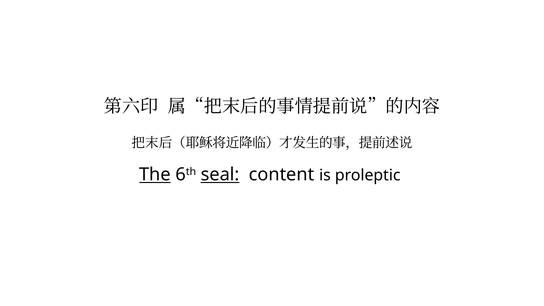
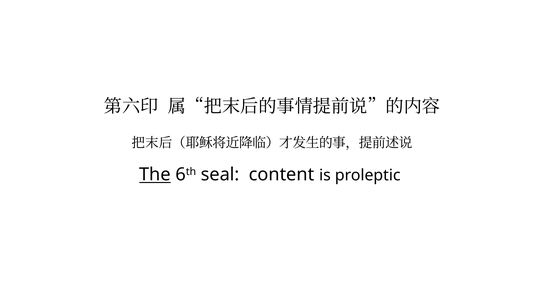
seal underline: present -> none
